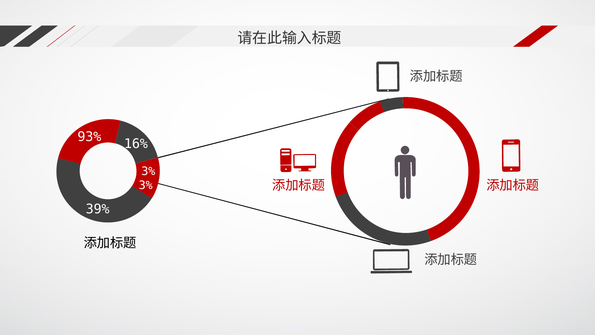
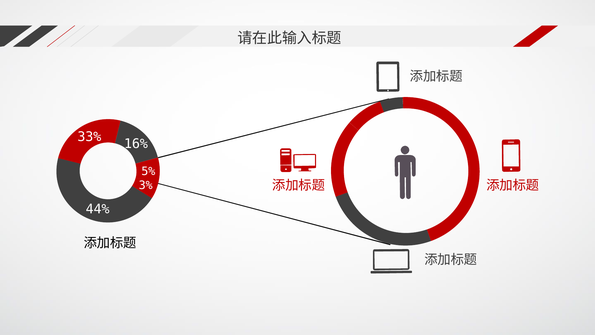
93%: 93% -> 33%
3% at (148, 171): 3% -> 5%
39%: 39% -> 44%
